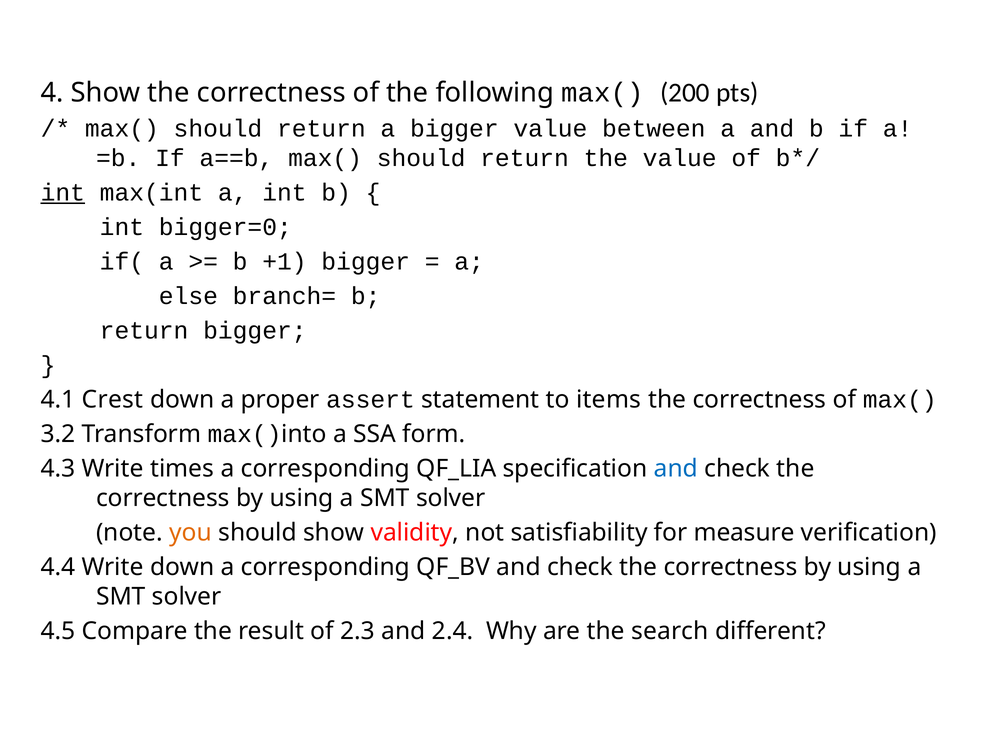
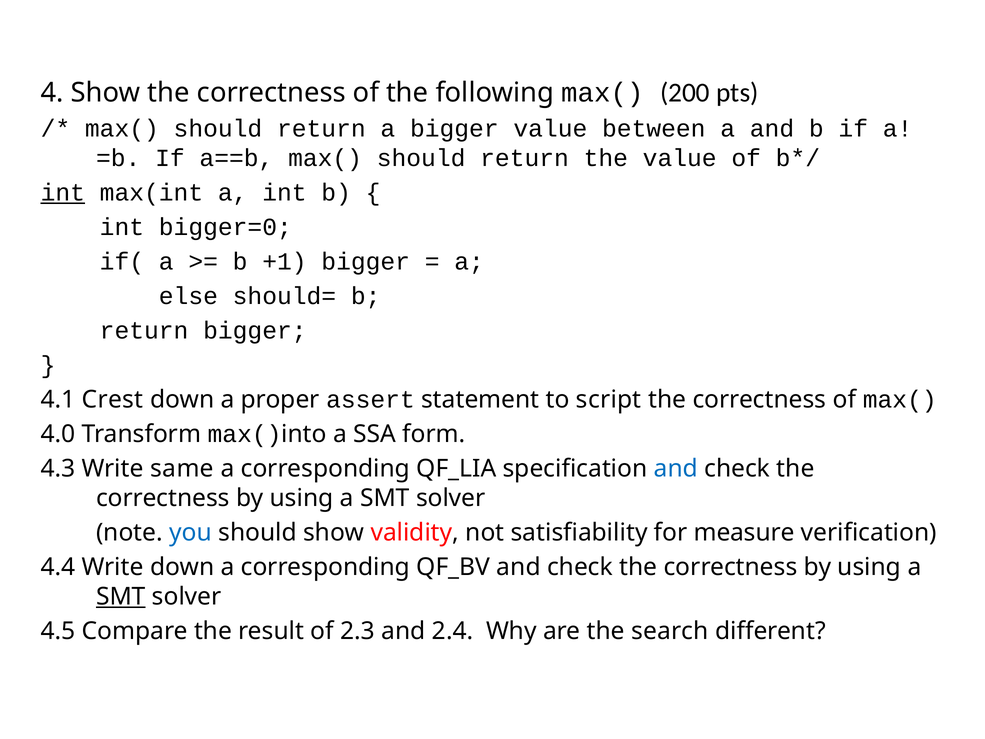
branch=: branch= -> should=
items: items -> script
3.2: 3.2 -> 4.0
times: times -> same
you colour: orange -> blue
SMT at (121, 596) underline: none -> present
